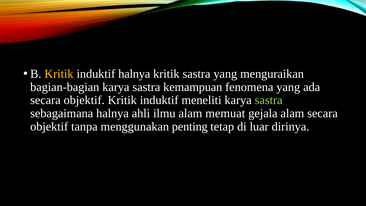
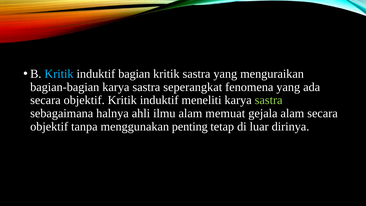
Kritik at (59, 74) colour: yellow -> light blue
induktif halnya: halnya -> bagian
kemampuan: kemampuan -> seperangkat
